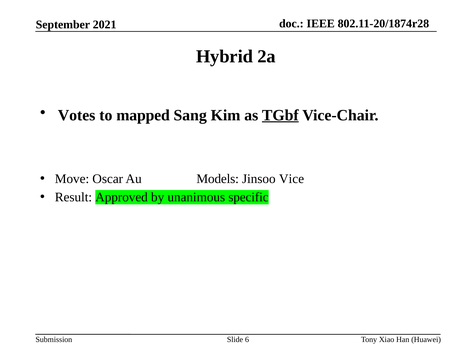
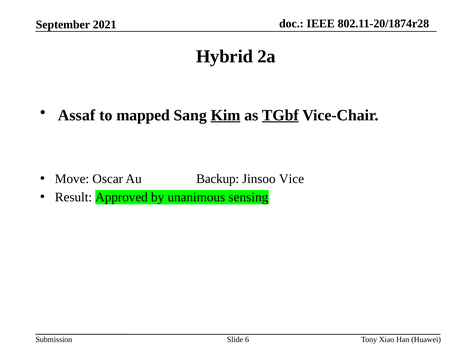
Votes: Votes -> Assaf
Kim underline: none -> present
Models: Models -> Backup
specific: specific -> sensing
